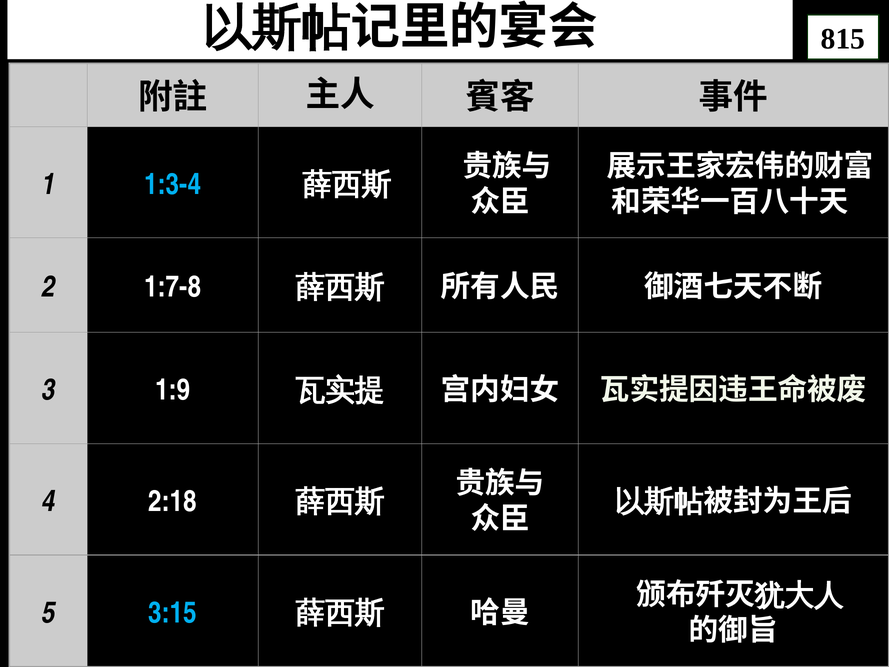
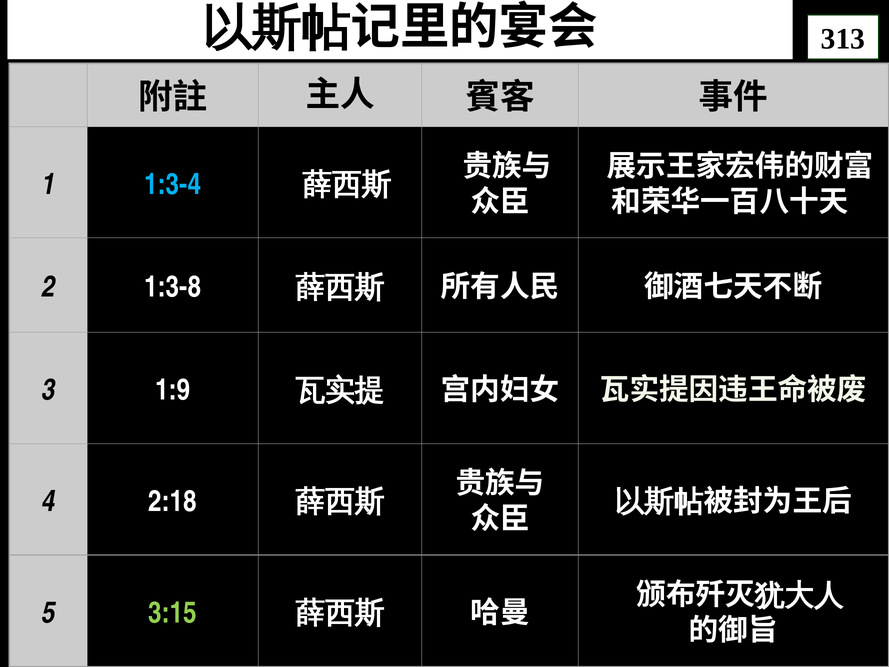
815: 815 -> 313
1:7-8: 1:7-8 -> 1:3-8
3:15 colour: light blue -> light green
